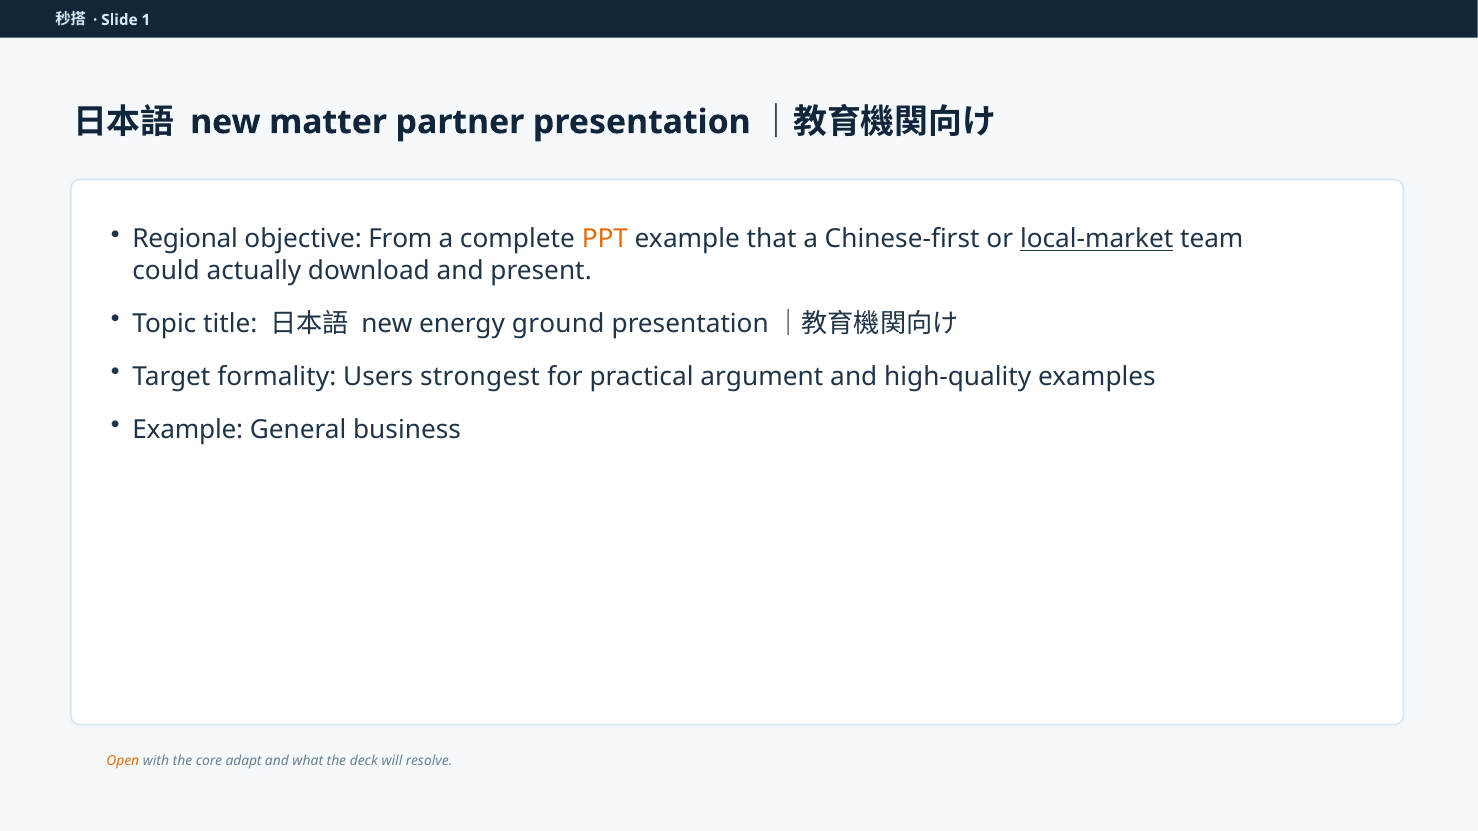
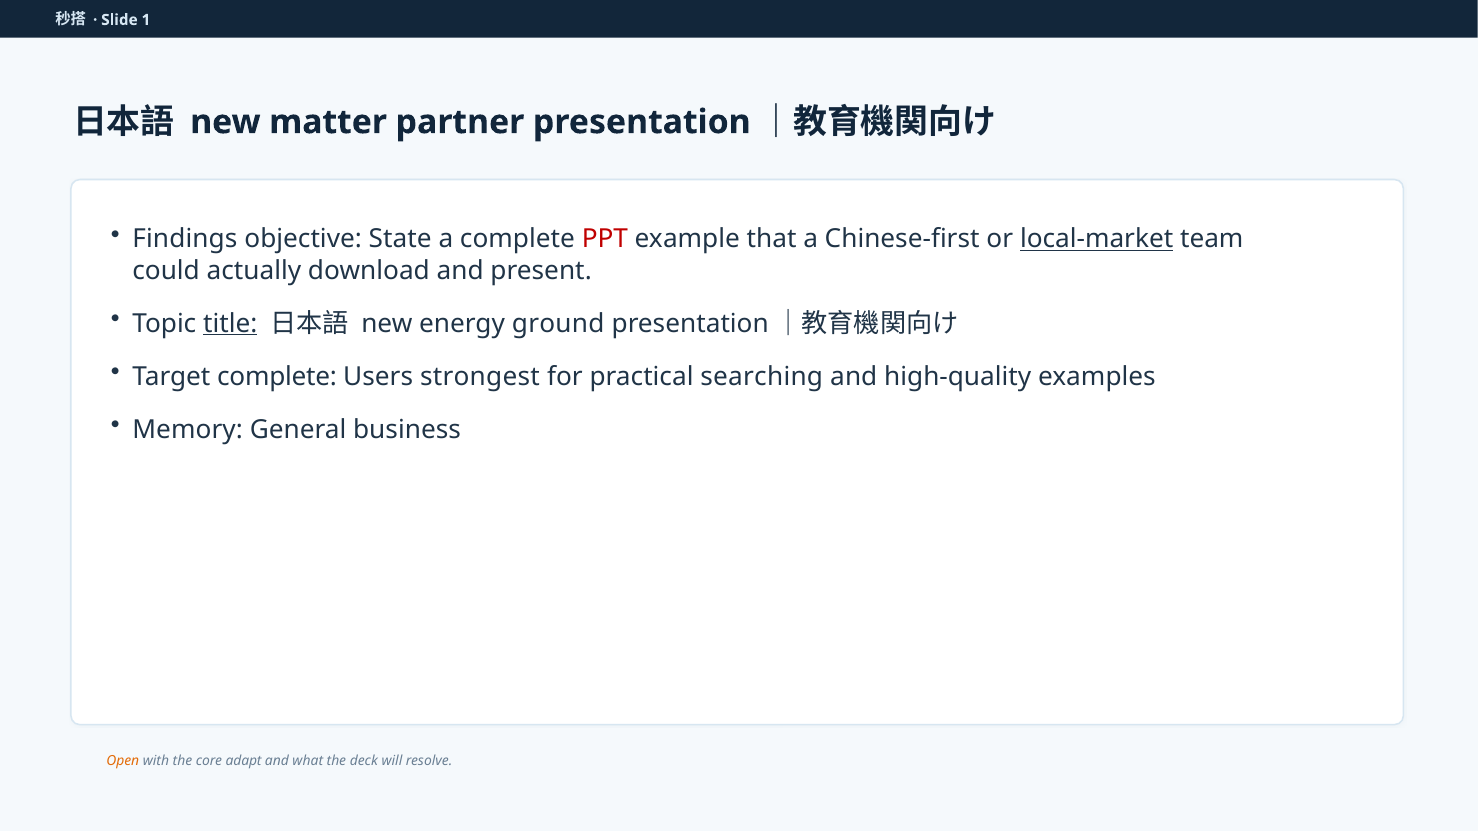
Regional: Regional -> Findings
From: From -> State
PPT colour: orange -> red
title underline: none -> present
Target formality: formality -> complete
argument: argument -> searching
Example at (188, 430): Example -> Memory
